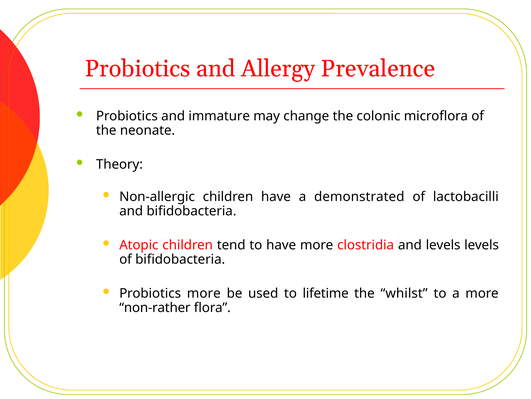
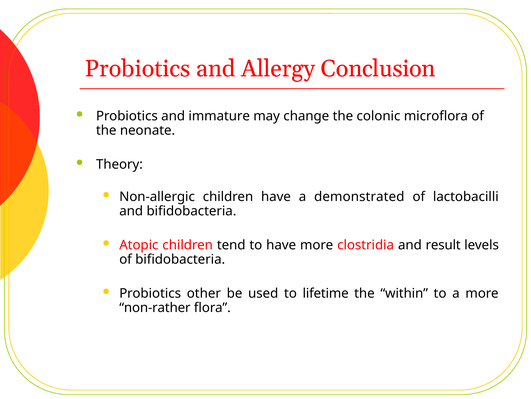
Prevalence: Prevalence -> Conclusion
and levels: levels -> result
Probiotics more: more -> other
whilst: whilst -> within
